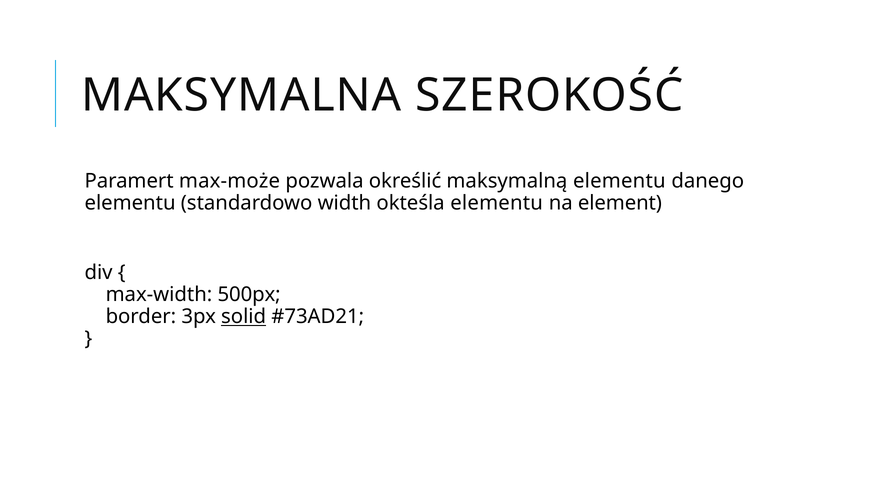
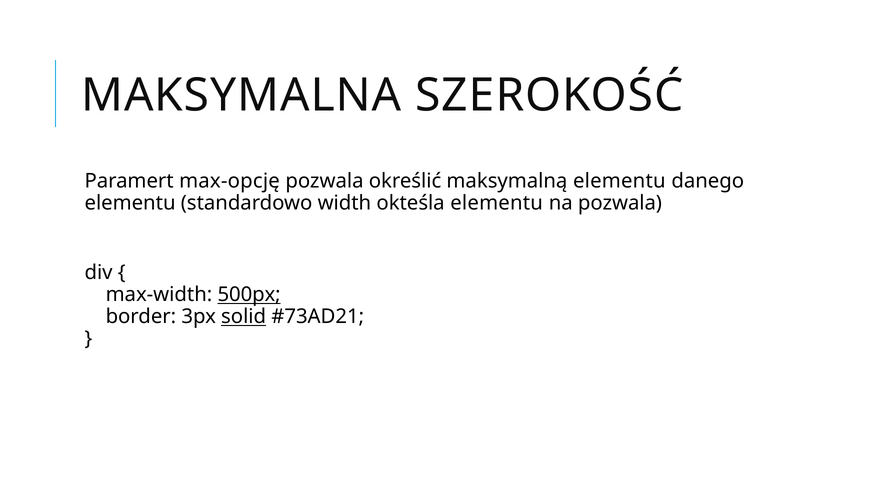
max-może: max-może -> max-opcję
na element: element -> pozwala
500px underline: none -> present
